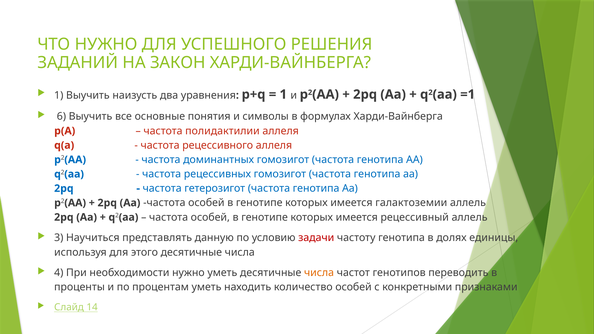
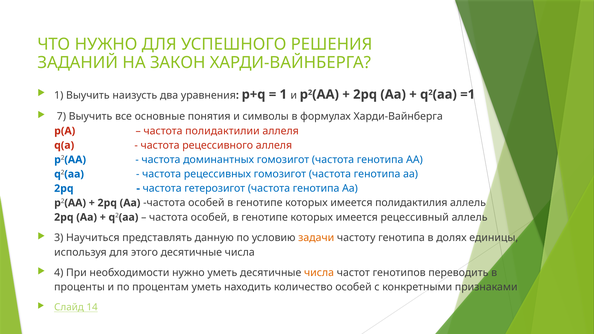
6: 6 -> 7
галактоземии: галактоземии -> полидактилия
задачи colour: red -> orange
